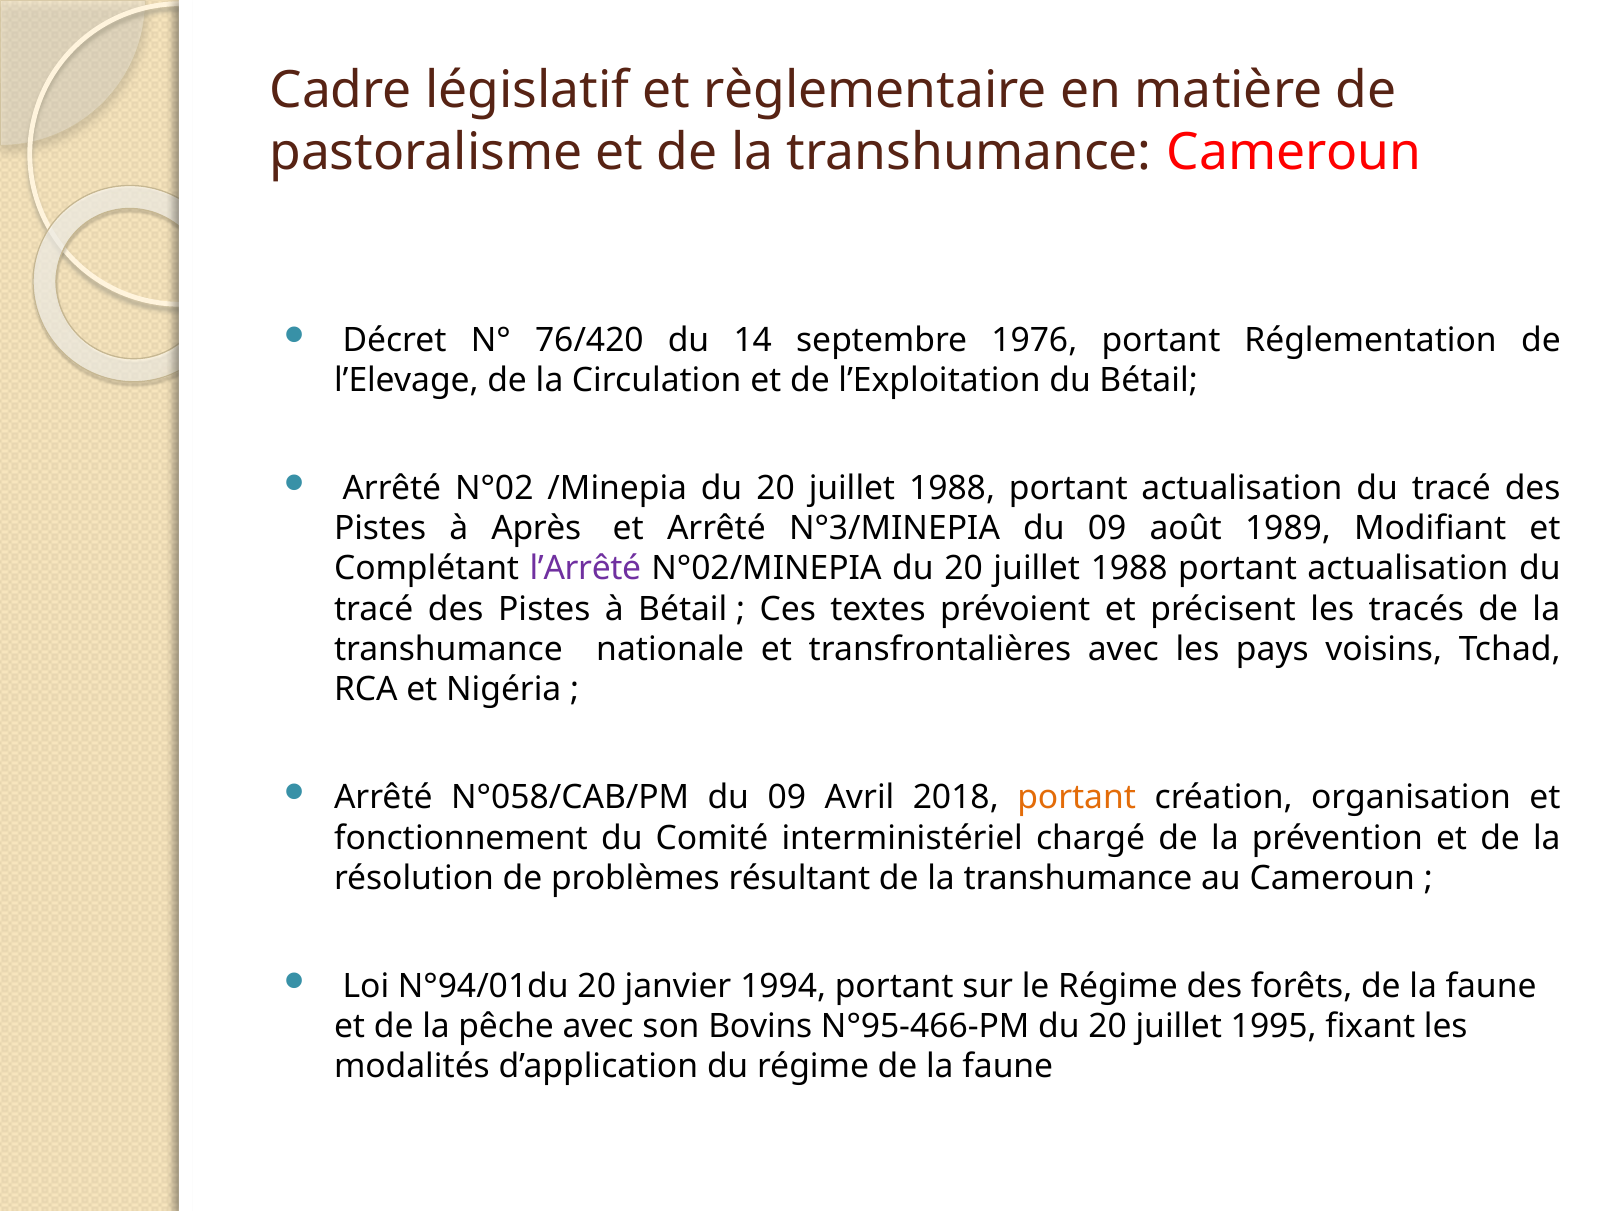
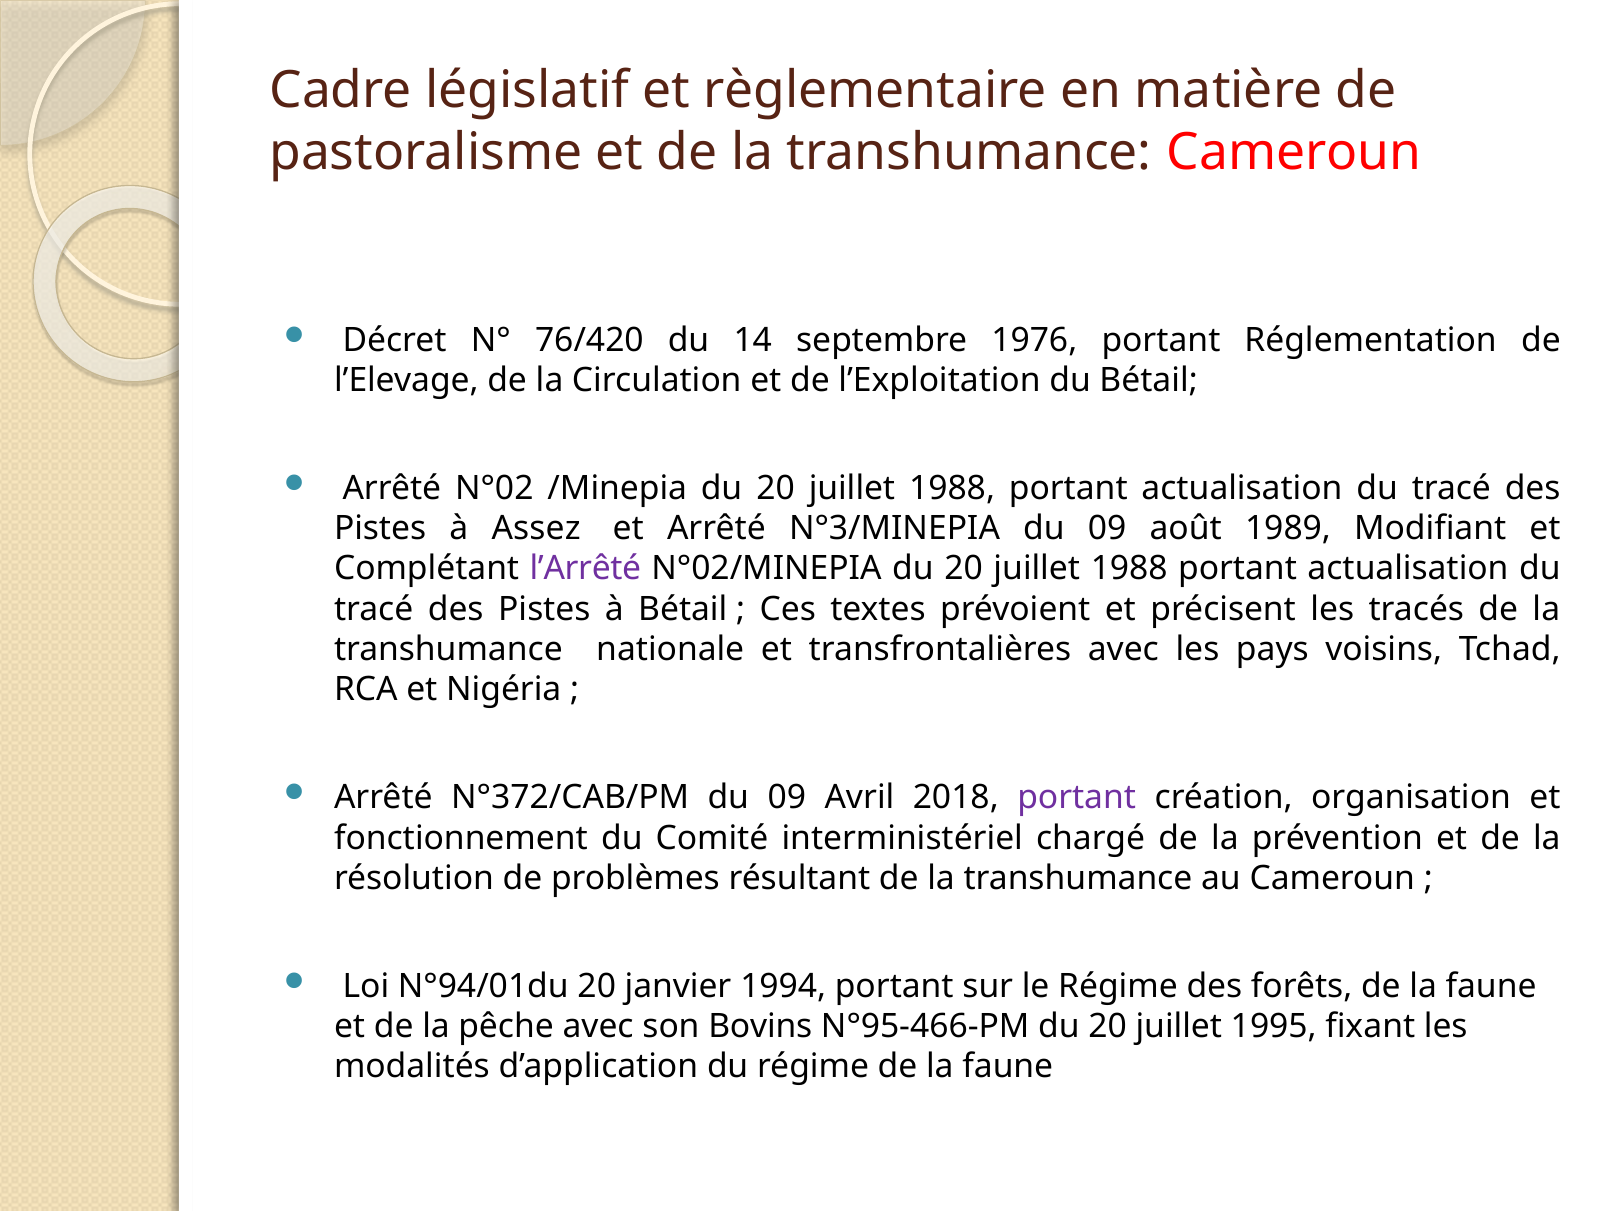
Après: Après -> Assez
N°058/CAB/PM: N°058/CAB/PM -> N°372/CAB/PM
portant at (1077, 798) colour: orange -> purple
